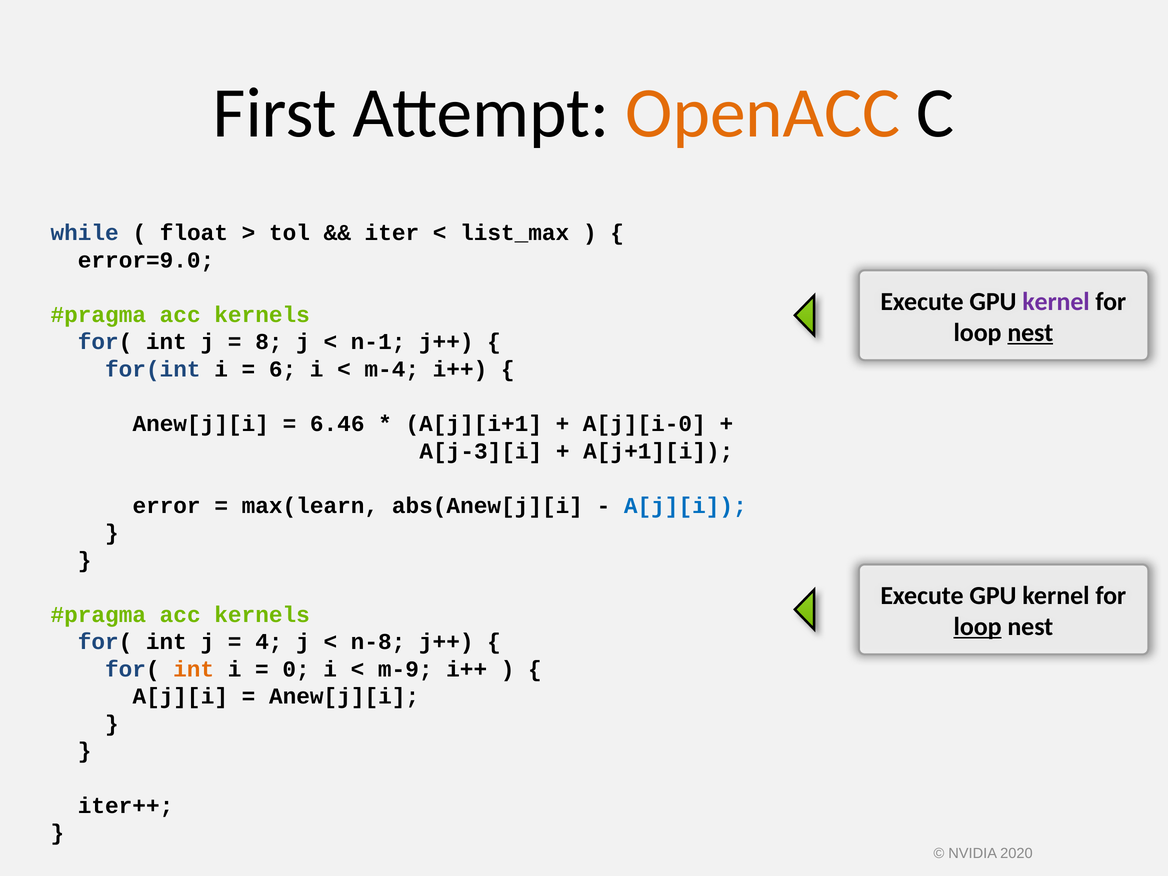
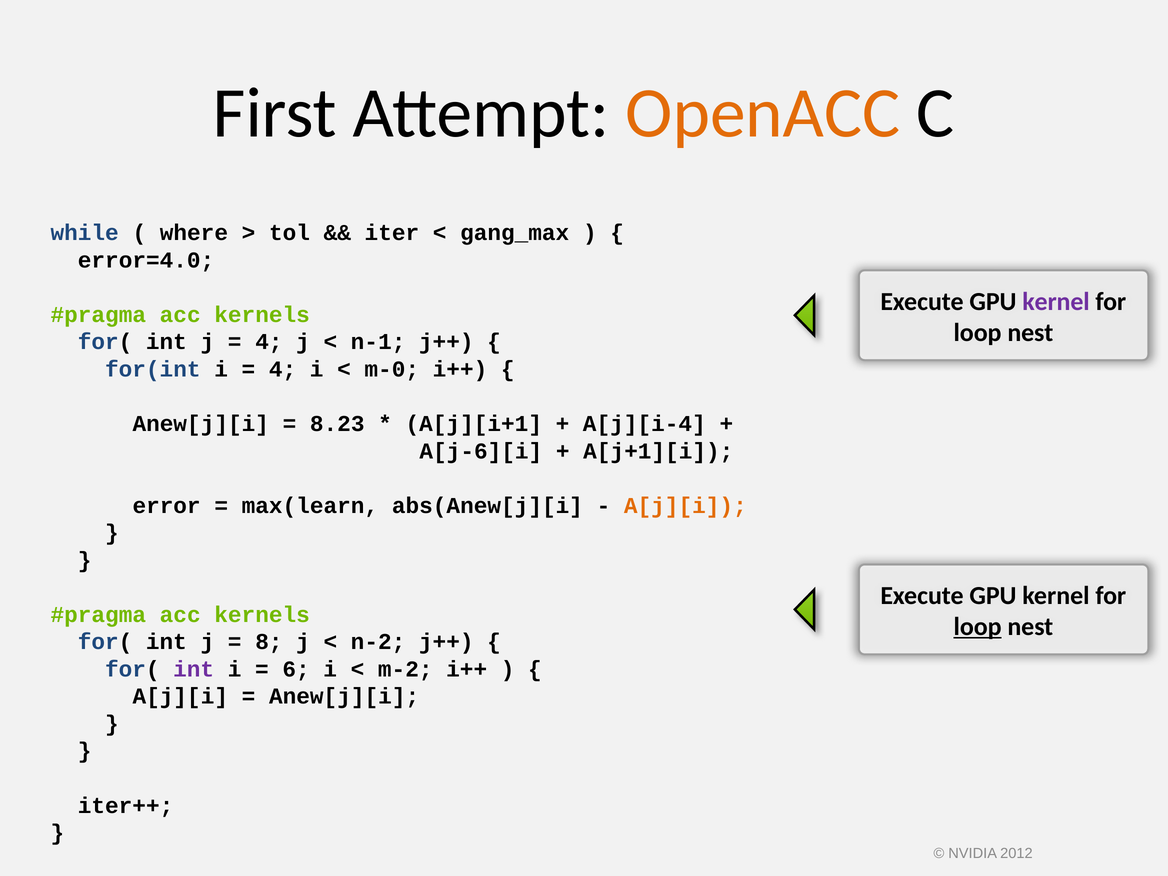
float: float -> where
list_max: list_max -> gang_max
error=9.0: error=9.0 -> error=4.0
nest at (1030, 333) underline: present -> none
8 at (269, 342): 8 -> 4
6 at (283, 369): 6 -> 4
m-4: m-4 -> m-0
6.46: 6.46 -> 8.23
A[j][i-0: A[j][i-0 -> A[j][i-4
A[j-3][i: A[j-3][i -> A[j-6][i
A[j][i at (685, 506) colour: blue -> orange
4: 4 -> 8
n-8: n-8 -> n-2
int at (194, 669) colour: orange -> purple
0: 0 -> 6
m-9: m-9 -> m-2
2020: 2020 -> 2012
